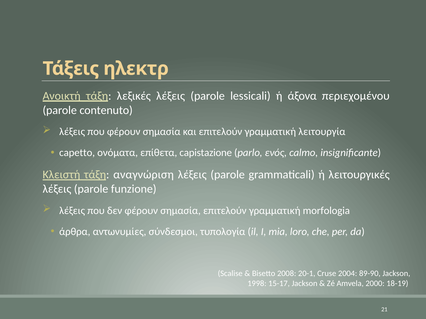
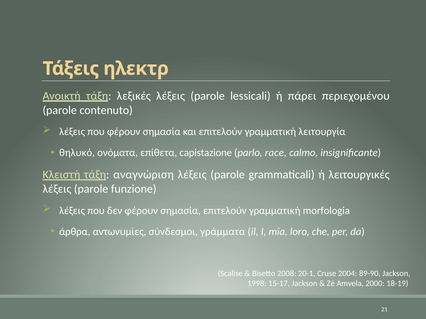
άξονα: άξονα -> πάρει
capetto: capetto -> θηλυκό
ενός: ενός -> race
τυπολογία: τυπολογία -> γράμματα
